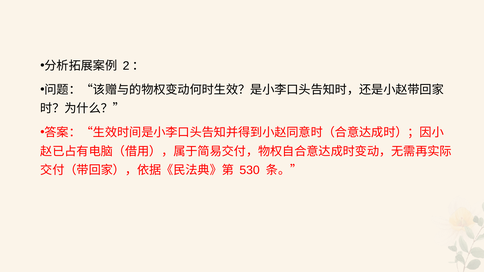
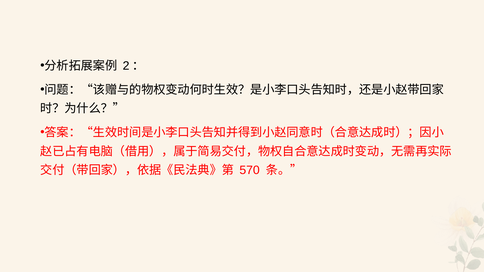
530: 530 -> 570
